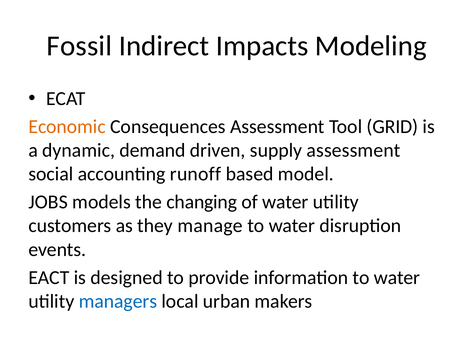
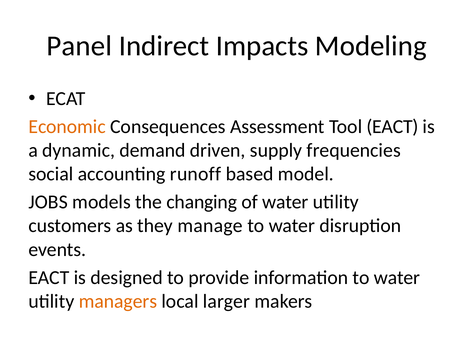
Fossil: Fossil -> Panel
Tool GRID: GRID -> EACT
supply assessment: assessment -> frequencies
managers colour: blue -> orange
urban: urban -> larger
